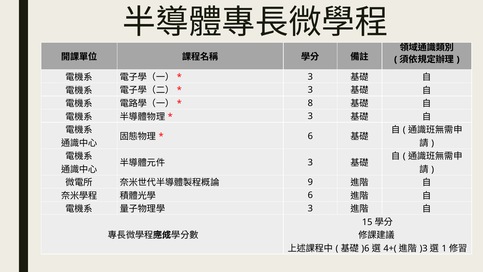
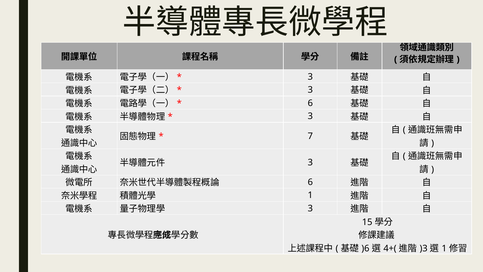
8 at (310, 103): 8 -> 6
6 at (310, 136): 6 -> 7
9 at (310, 182): 9 -> 6
6 at (310, 195): 6 -> 1
